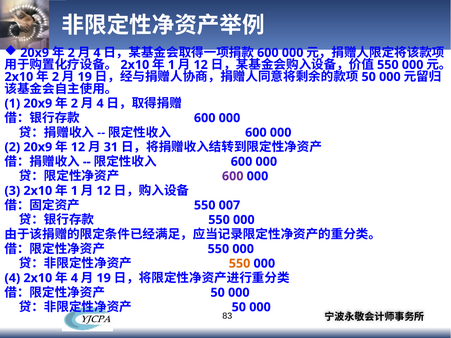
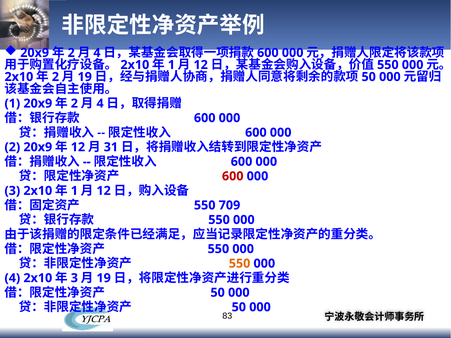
600 at (233, 176) colour: purple -> red
007: 007 -> 709
4 at (74, 278): 4 -> 3
